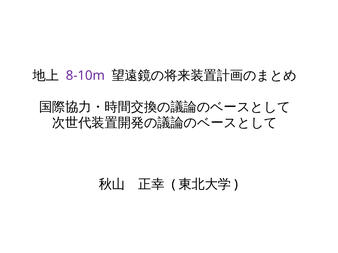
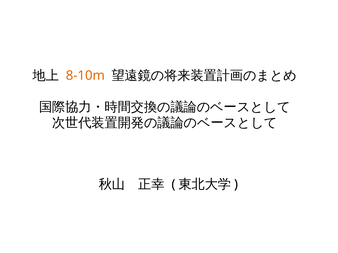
8-10m colour: purple -> orange
